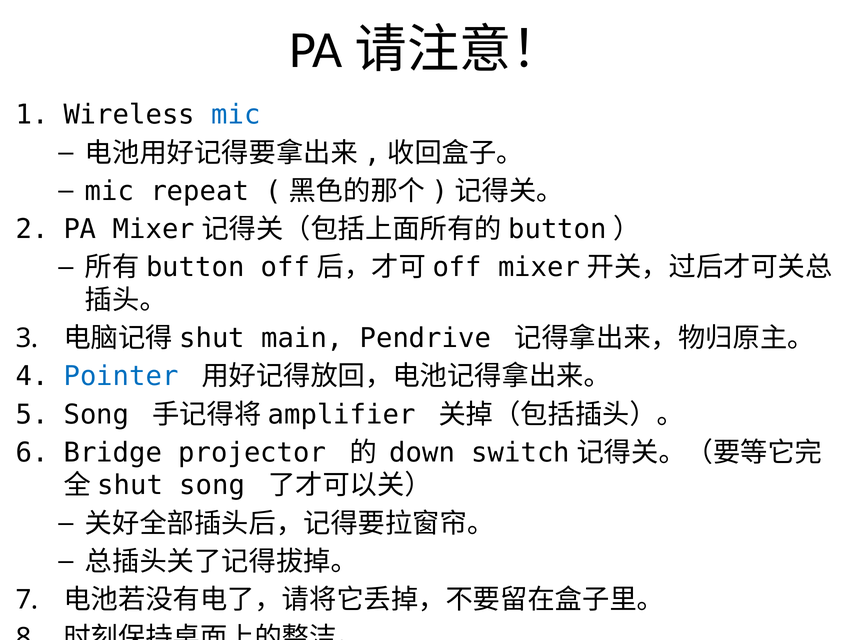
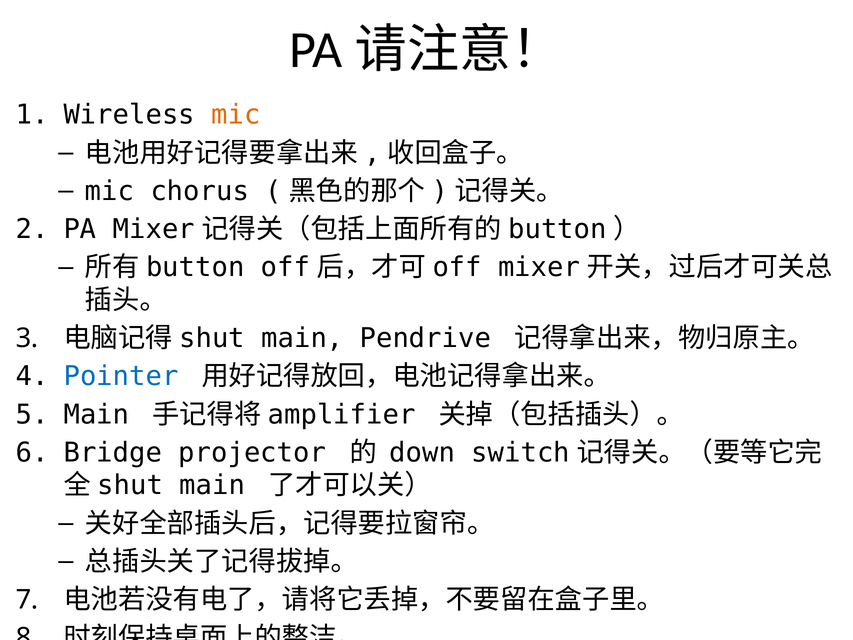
mic at (236, 115) colour: blue -> orange
repeat: repeat -> chorus
Song at (96, 414): Song -> Main
song at (212, 485): song -> main
